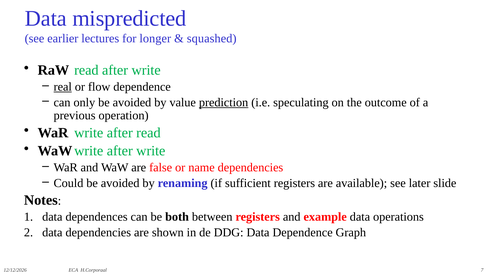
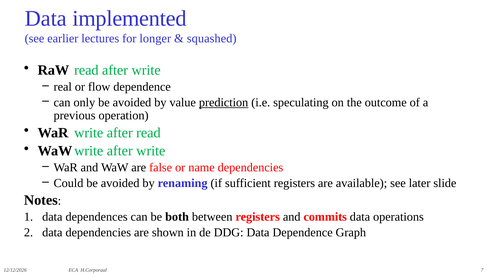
mispredicted: mispredicted -> implemented
real underline: present -> none
example: example -> commits
